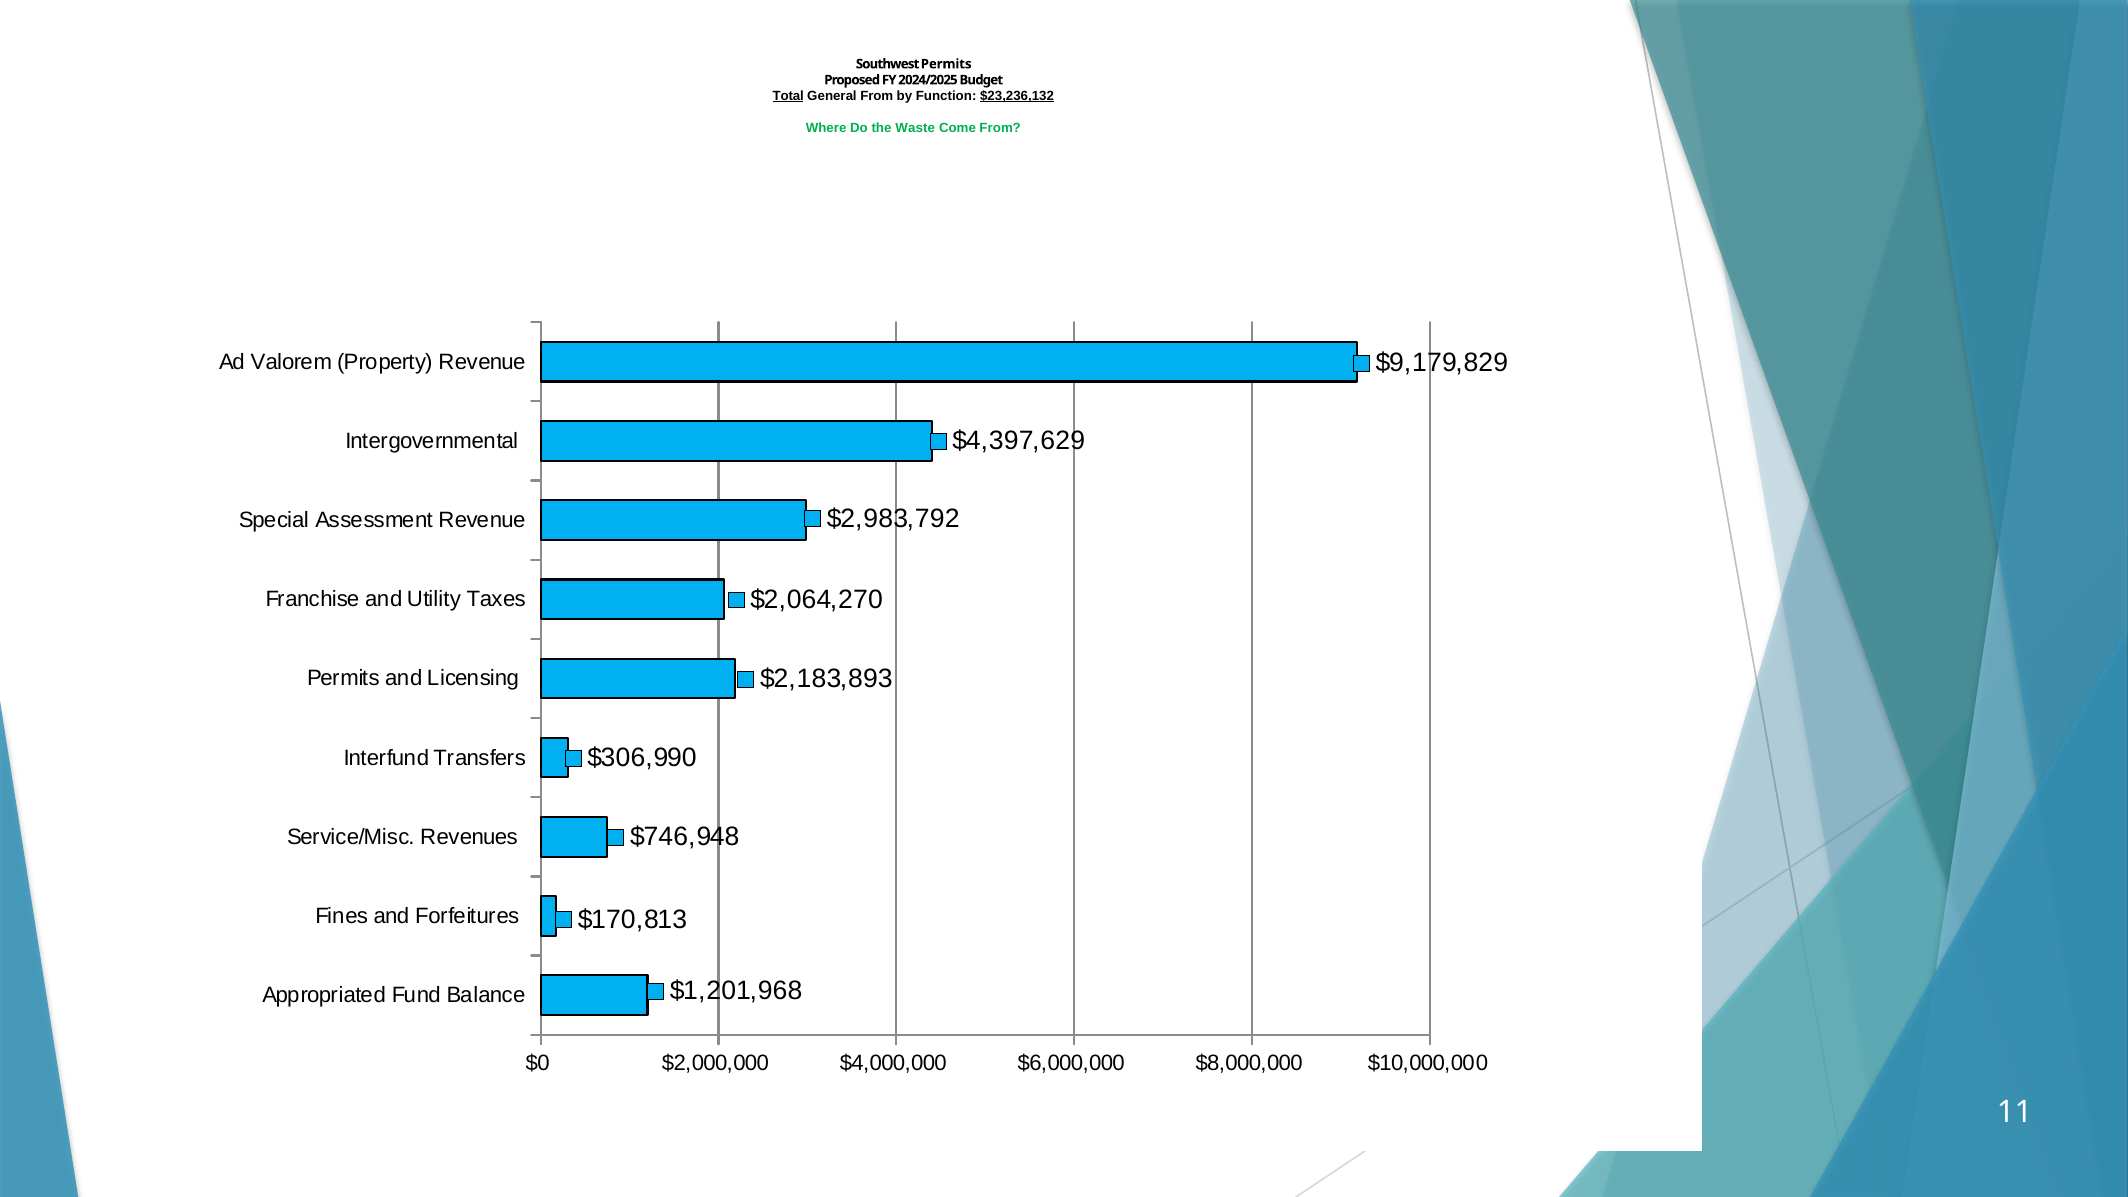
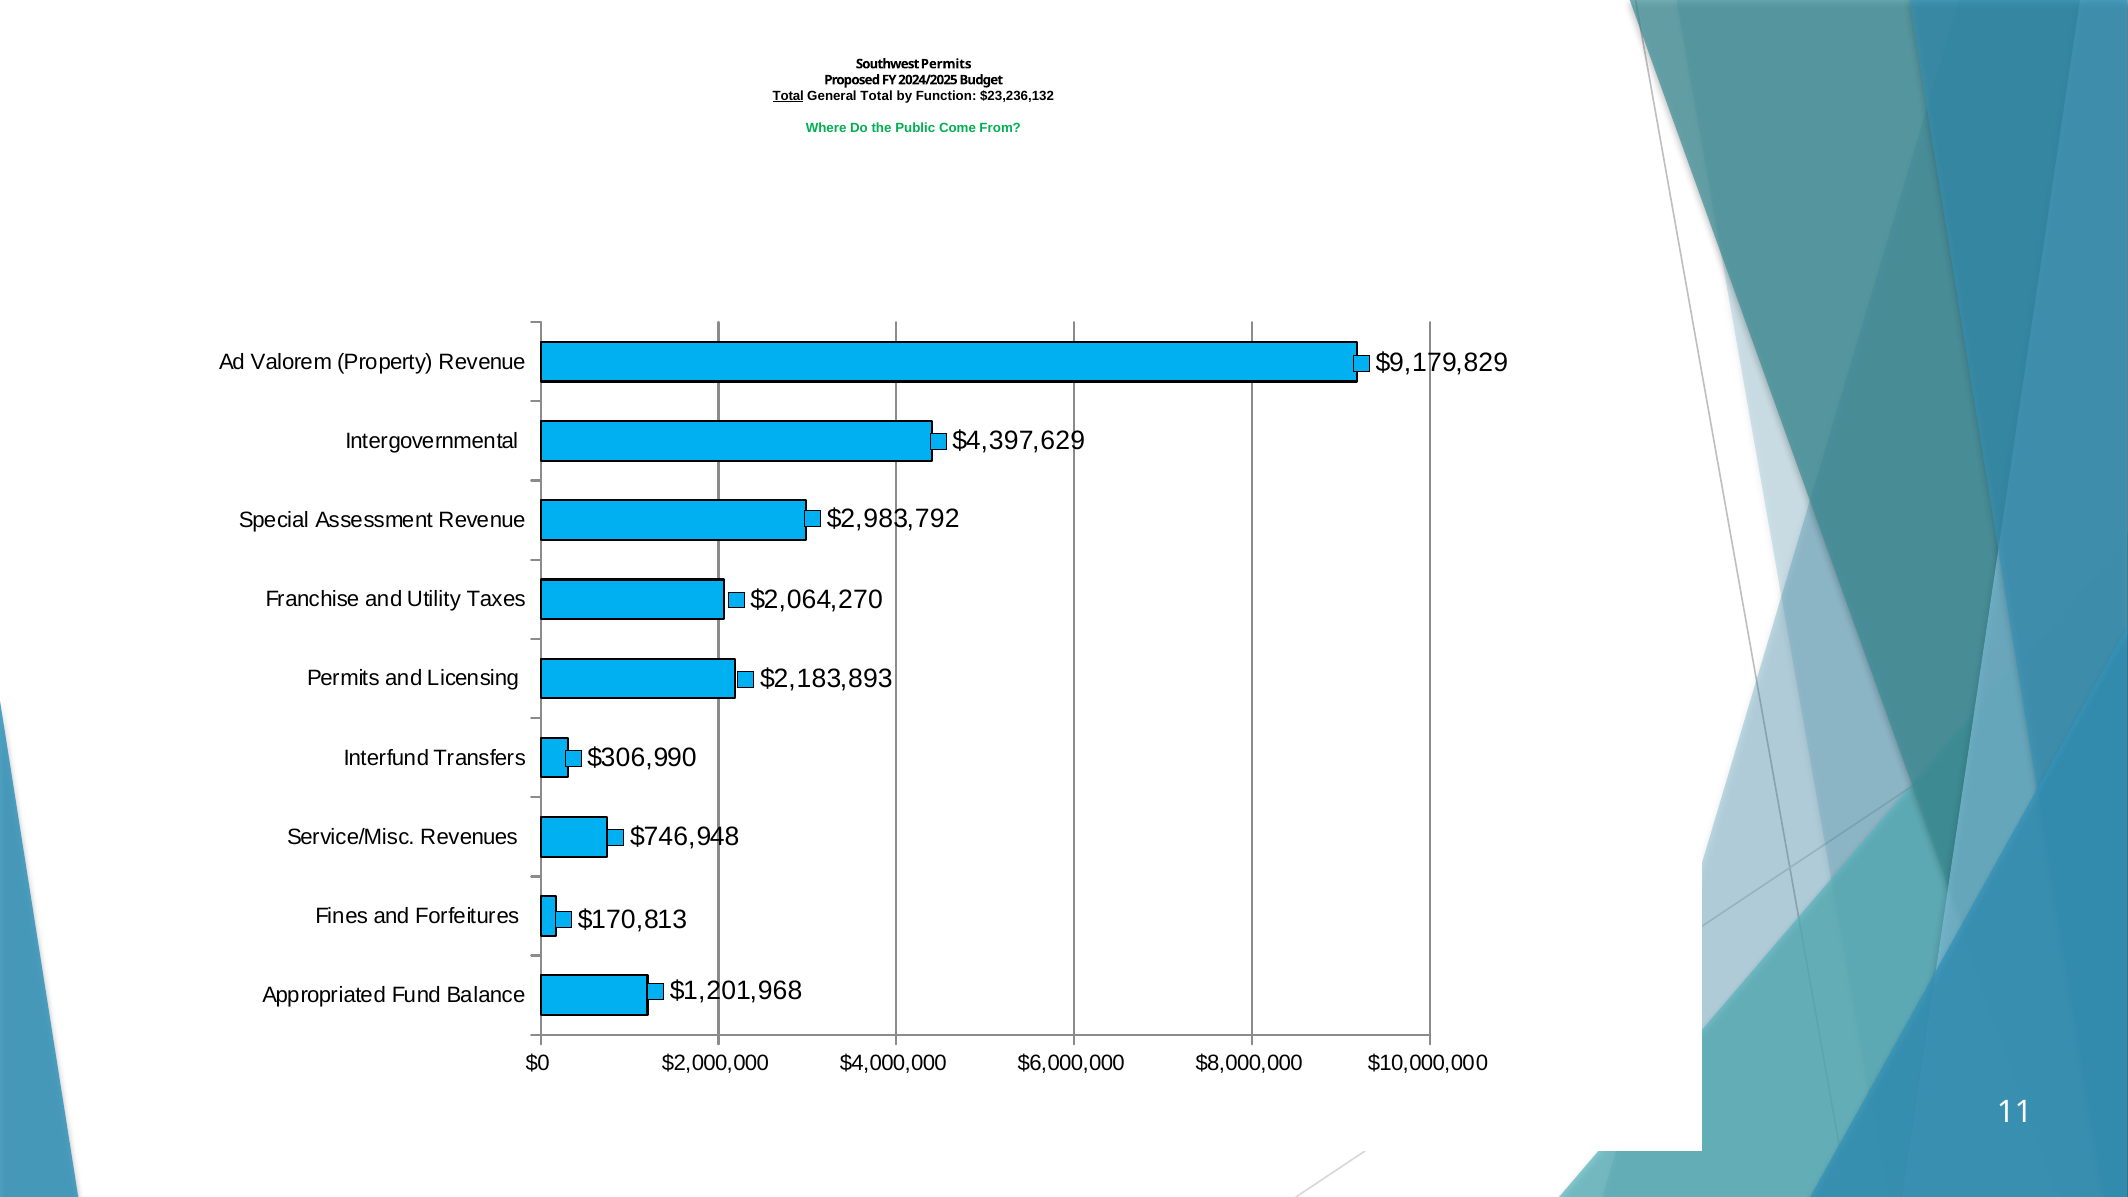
General From: From -> Total
$23,236,132 underline: present -> none
Waste: Waste -> Public
